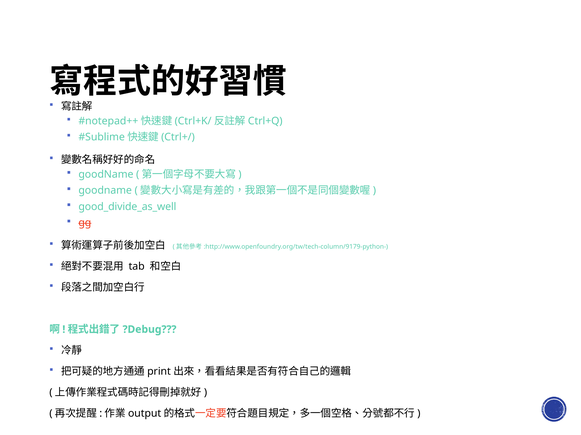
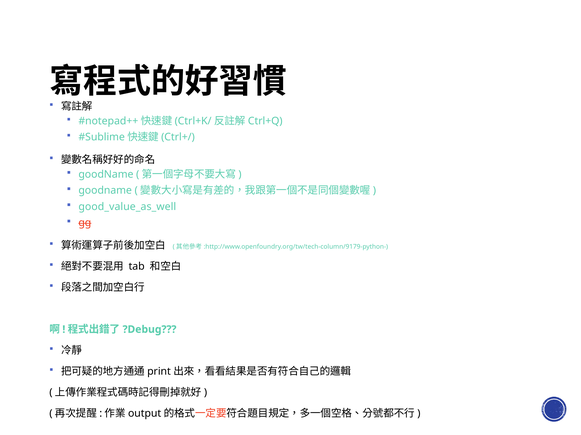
good_divide_as_well: good_divide_as_well -> good_value_as_well
